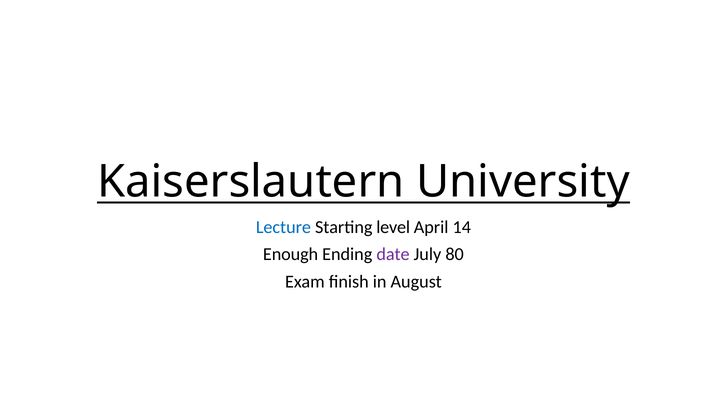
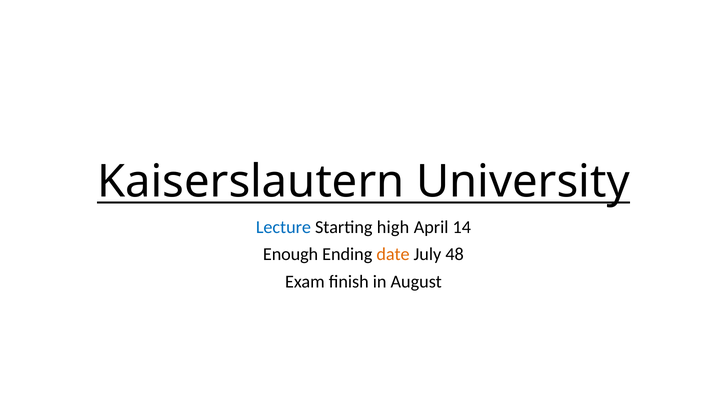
level: level -> high
date colour: purple -> orange
80: 80 -> 48
